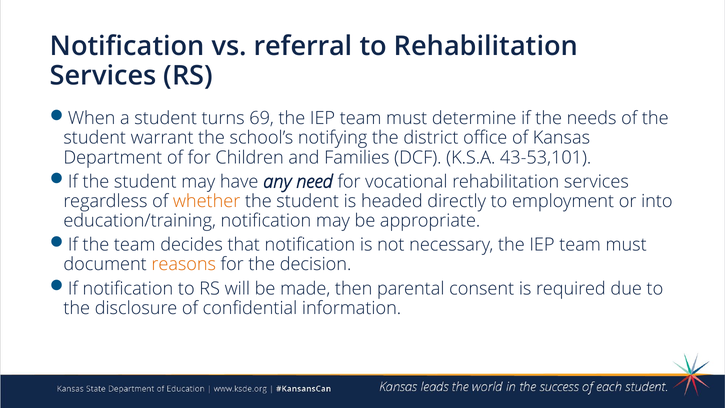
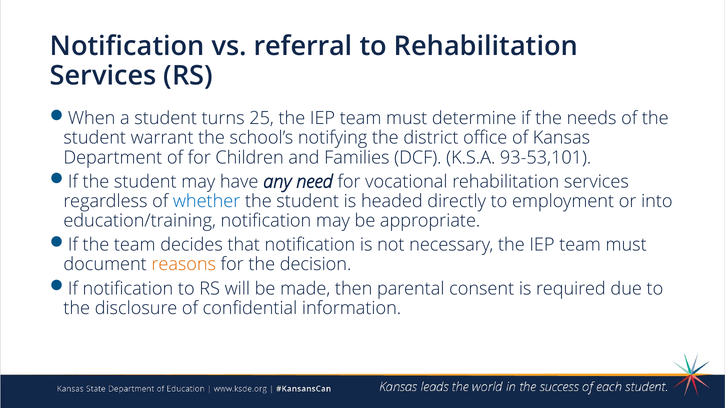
69: 69 -> 25
43-53,101: 43-53,101 -> 93-53,101
whether colour: orange -> blue
